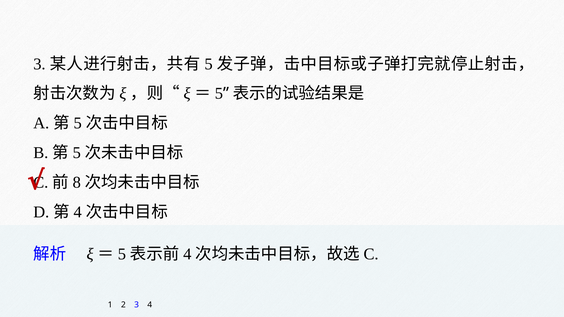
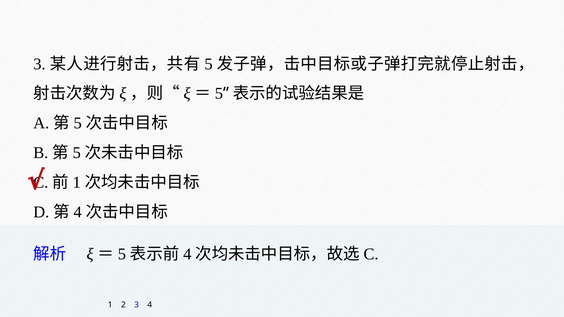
8 at (77, 182): 8 -> 1
